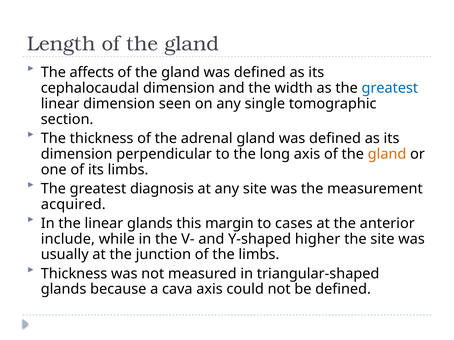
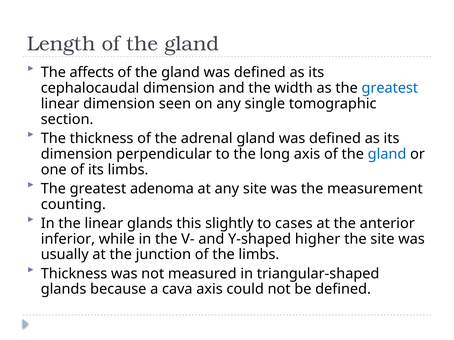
gland at (387, 154) colour: orange -> blue
diagnosis: diagnosis -> adenoma
acquired: acquired -> counting
margin: margin -> slightly
include: include -> inferior
